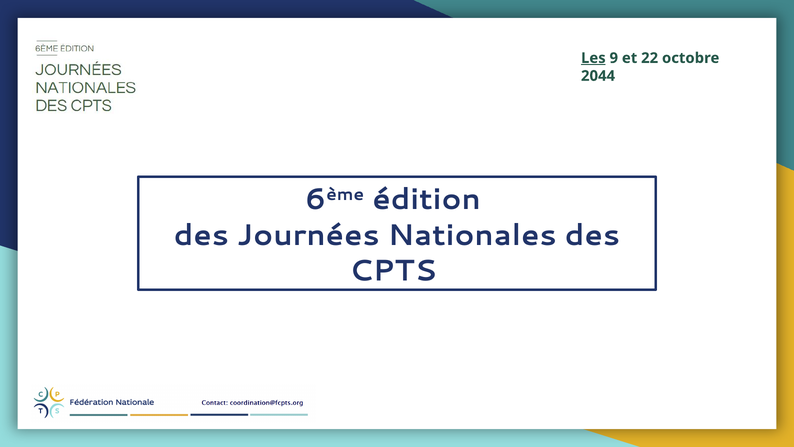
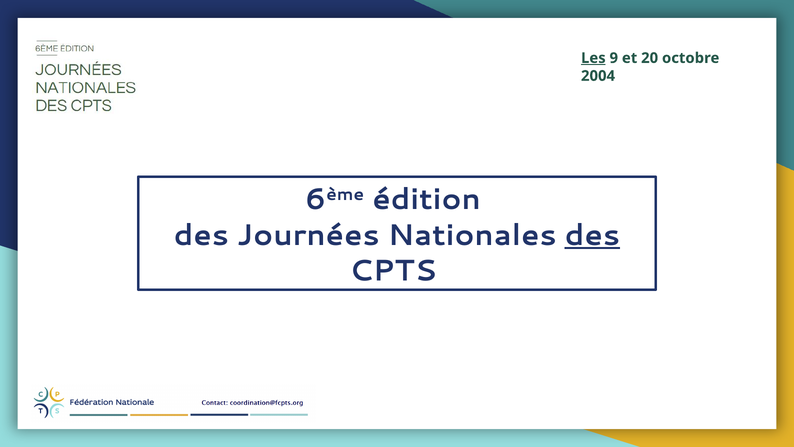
22: 22 -> 20
2044: 2044 -> 2004
des at (592, 235) underline: none -> present
